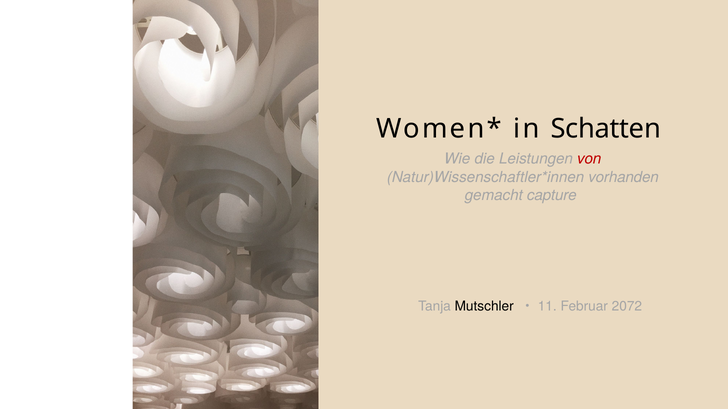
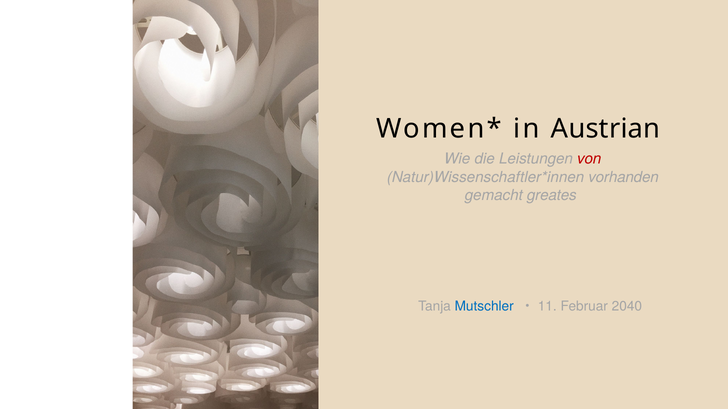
Schatten: Schatten -> Austrian
capture: capture -> greates
Mutschler colour: black -> blue
2072: 2072 -> 2040
